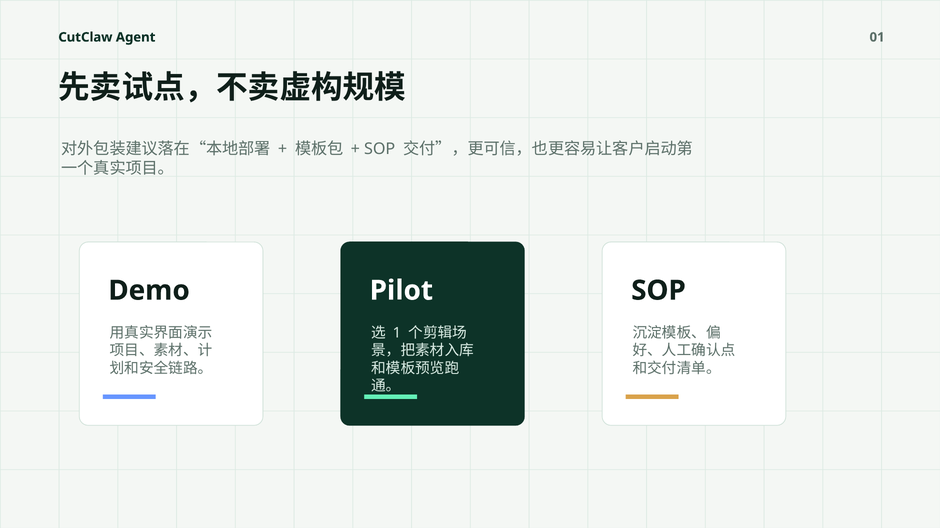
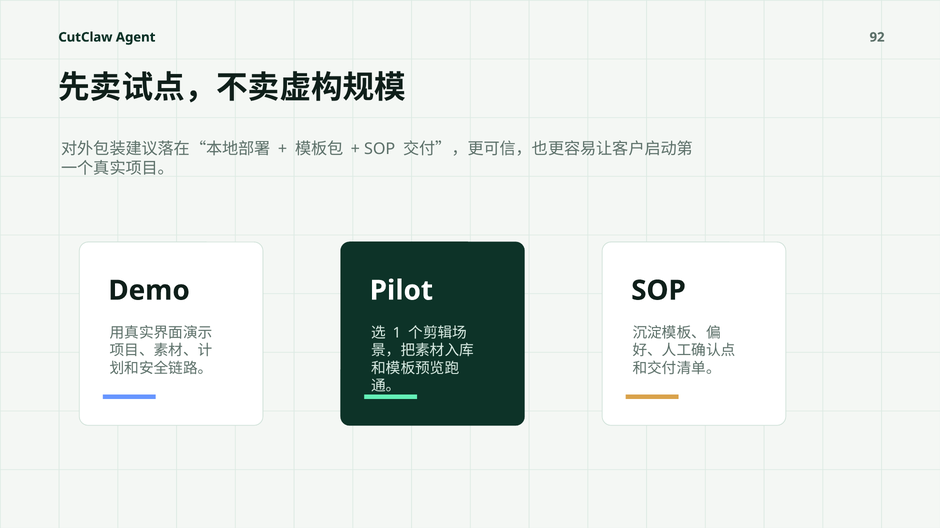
01: 01 -> 92
